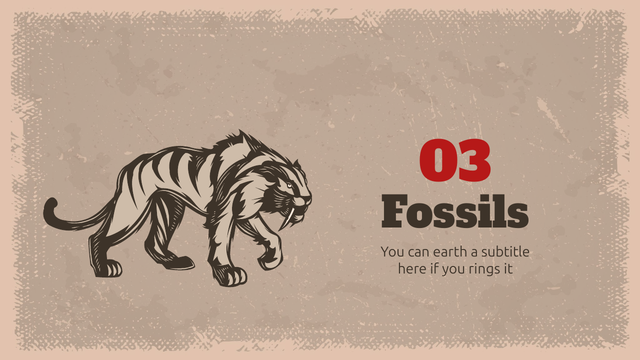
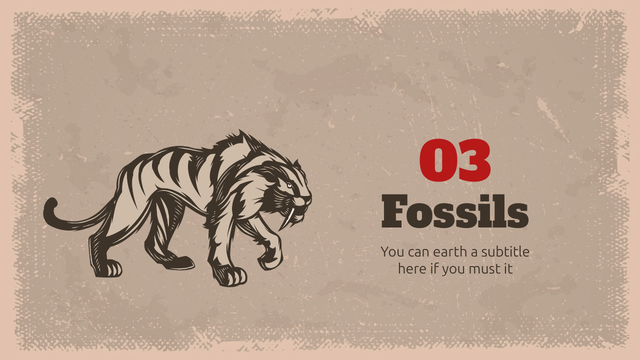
rings: rings -> must
